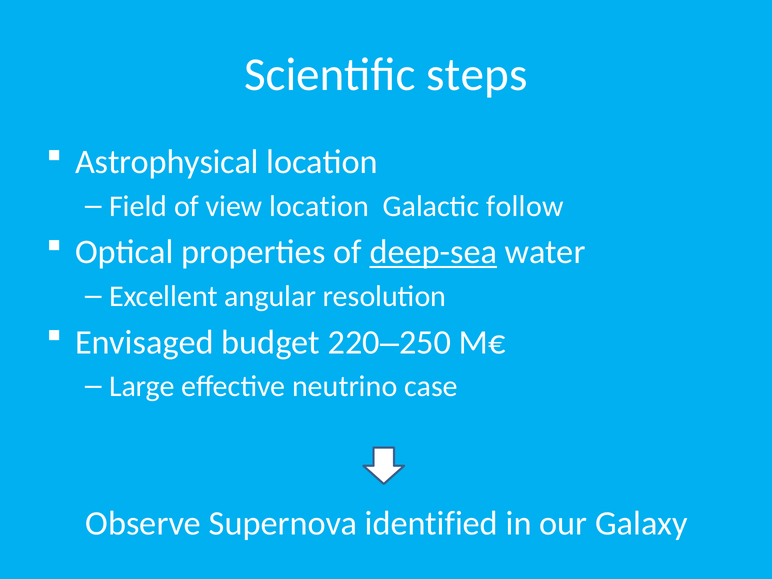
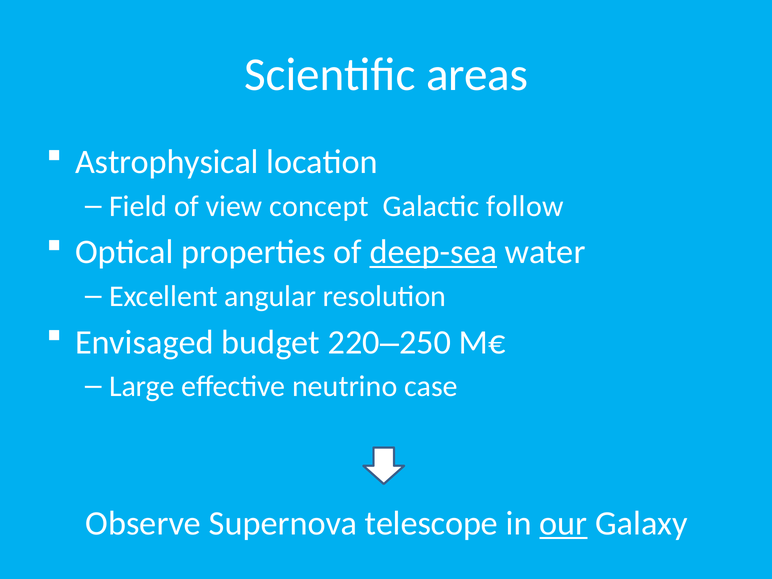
steps: steps -> areas
view location: location -> concept
identified: identified -> telescope
our underline: none -> present
